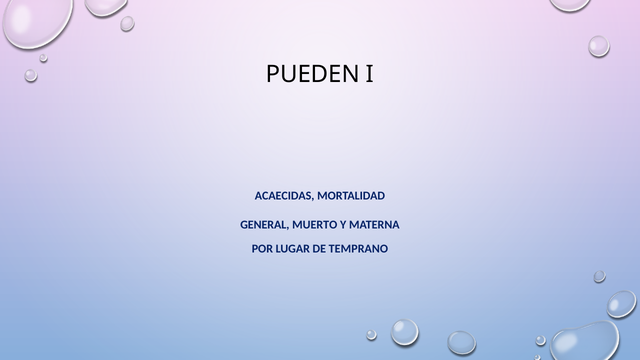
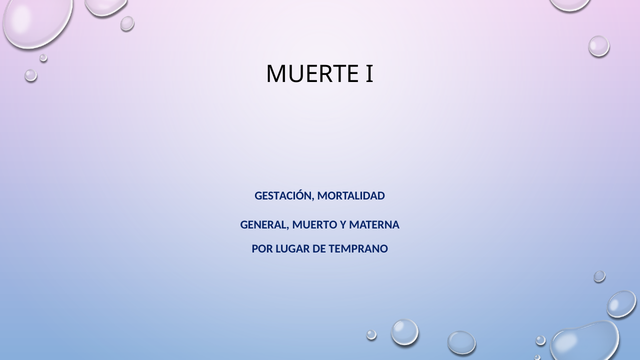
PUEDEN: PUEDEN -> MUERTE
ACAECIDAS: ACAECIDAS -> GESTACIÓN
